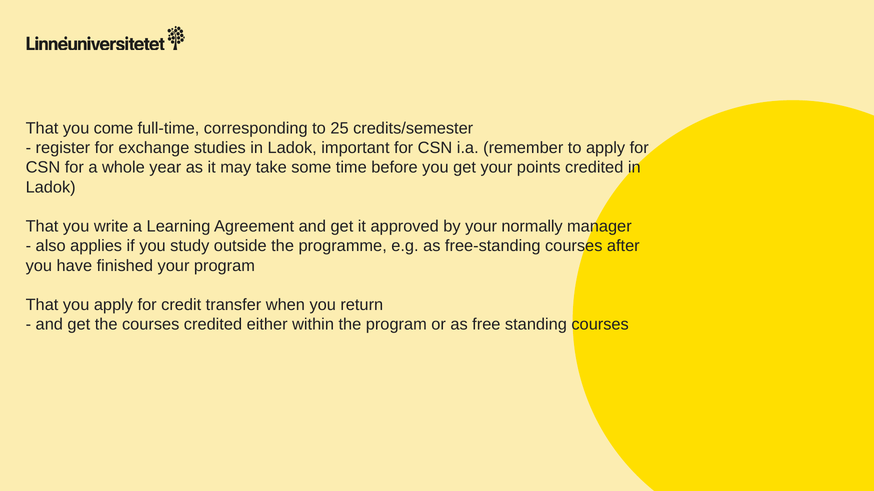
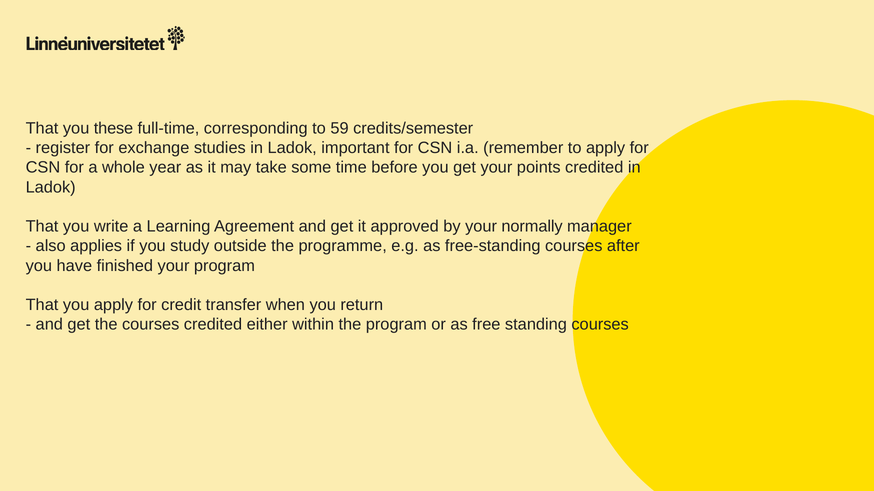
come: come -> these
25: 25 -> 59
